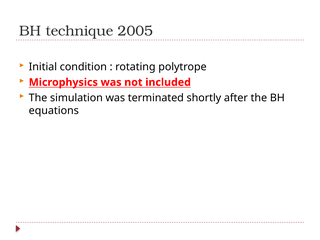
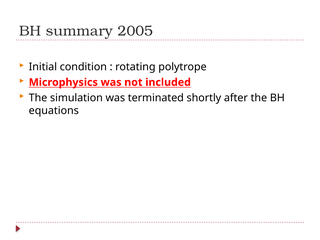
technique: technique -> summary
